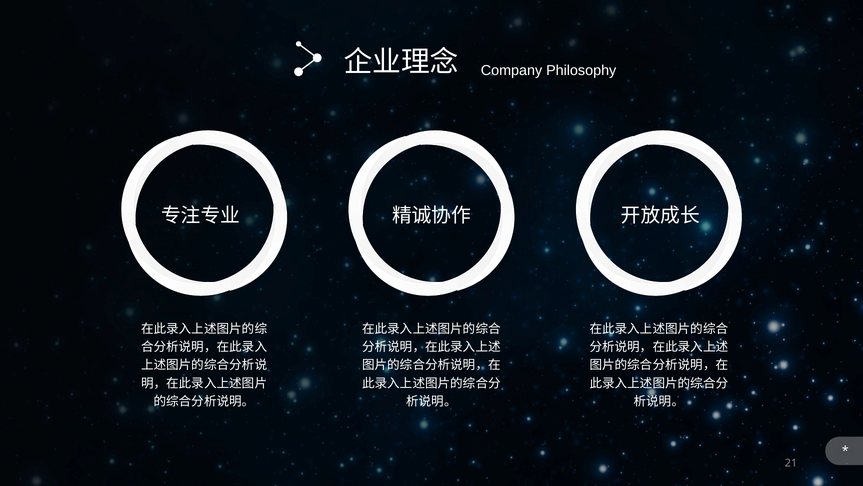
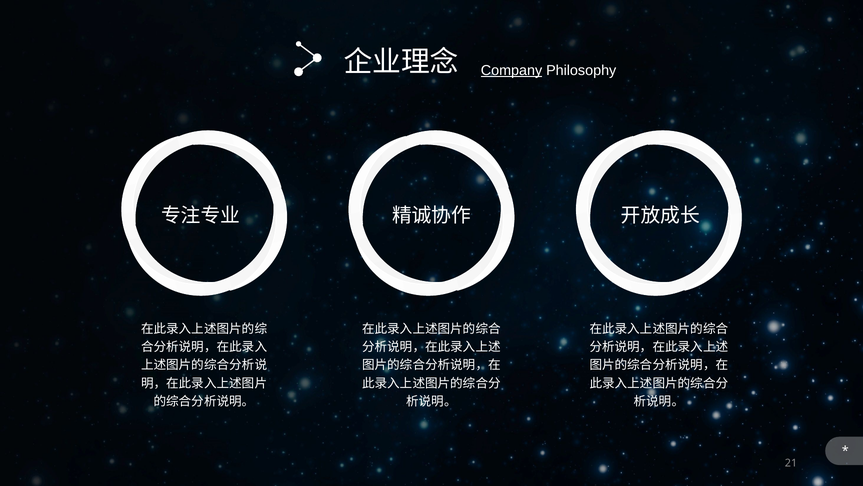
Company underline: none -> present
